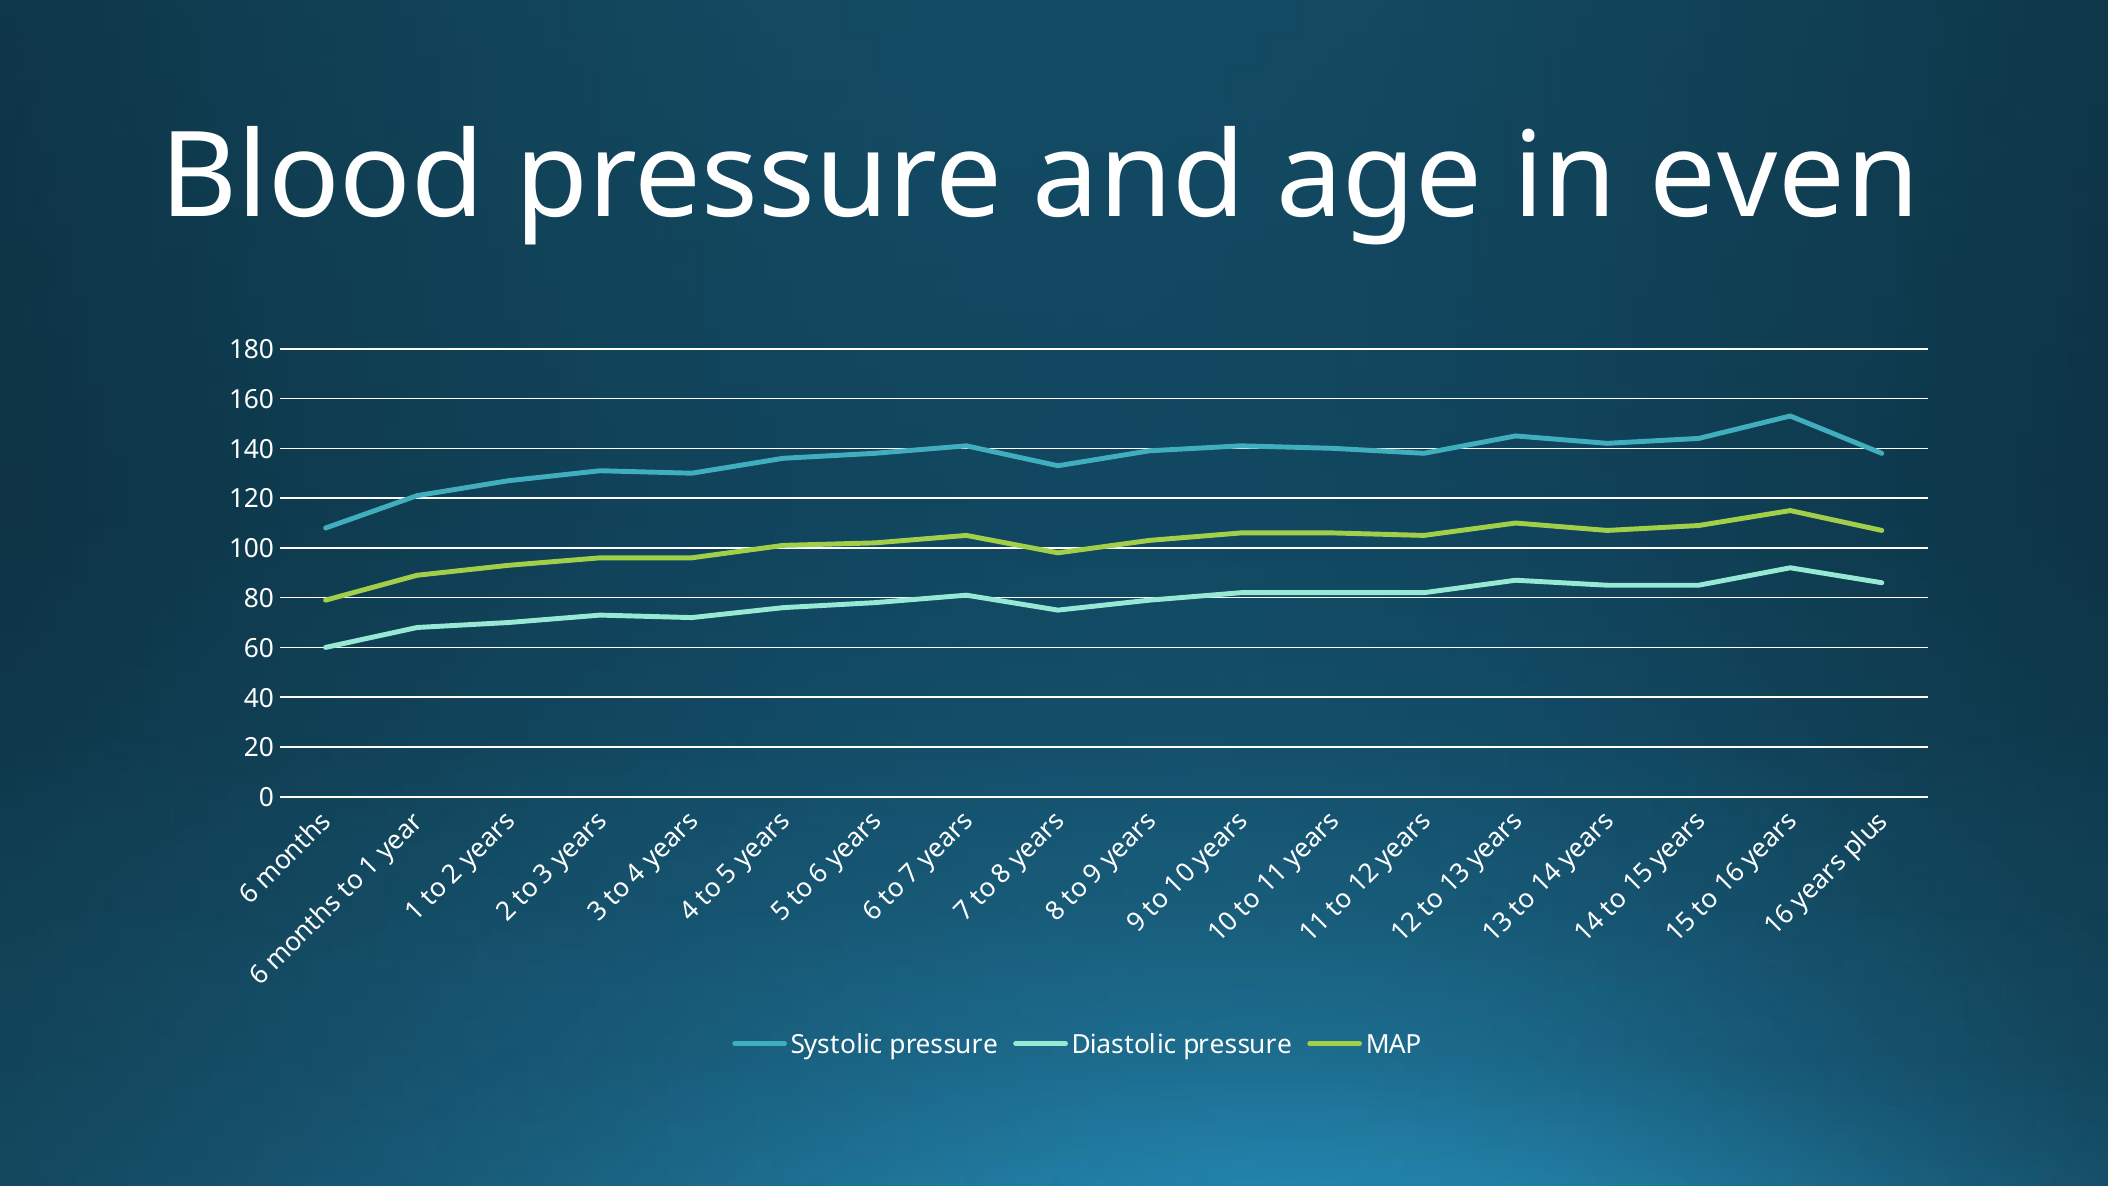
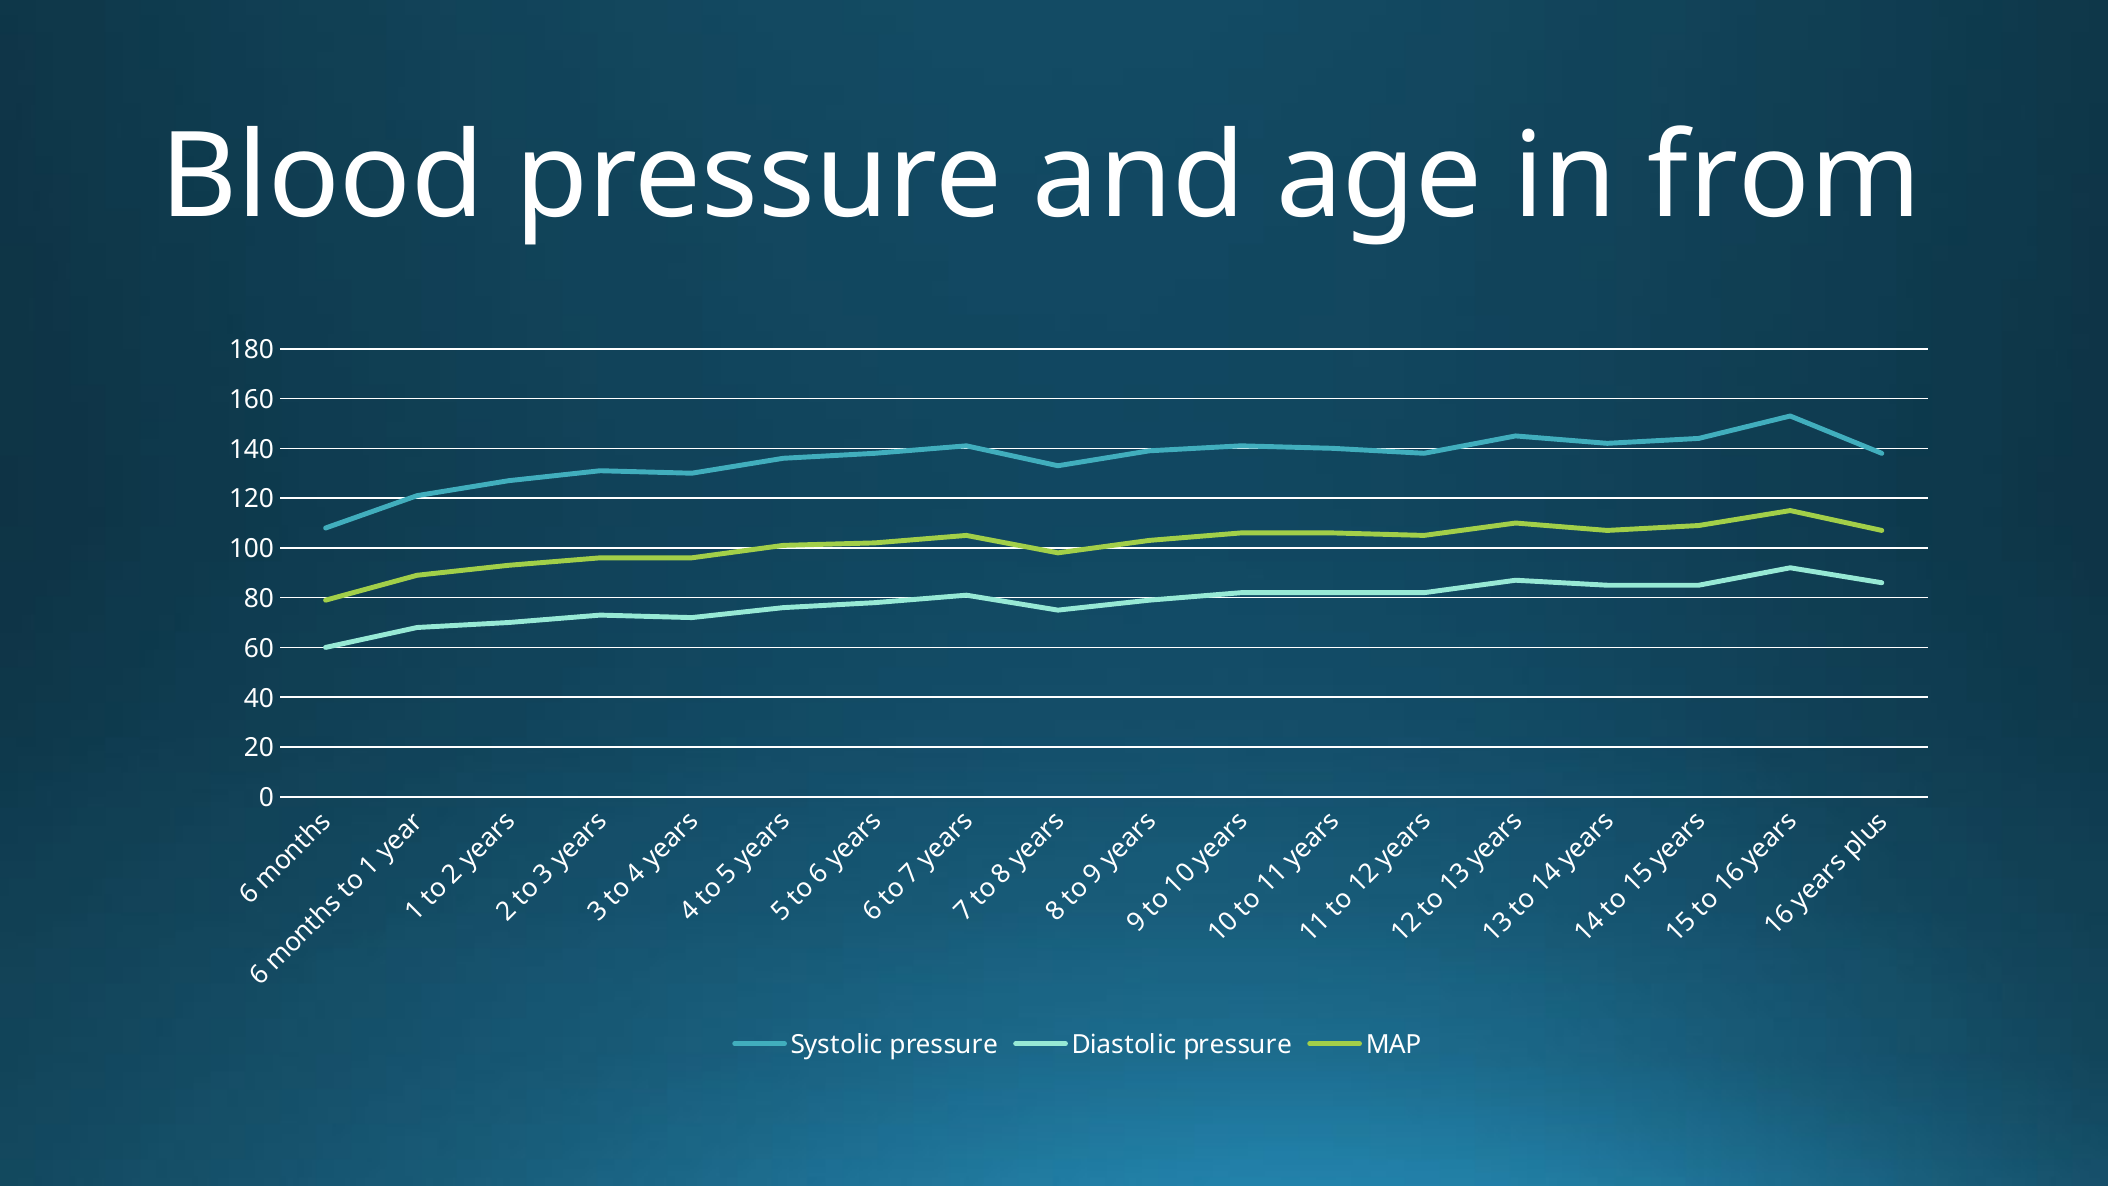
even: even -> from
